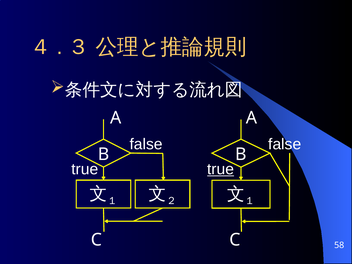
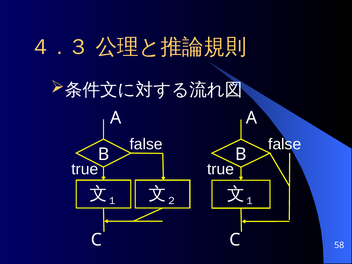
true at (221, 169) underline: present -> none
